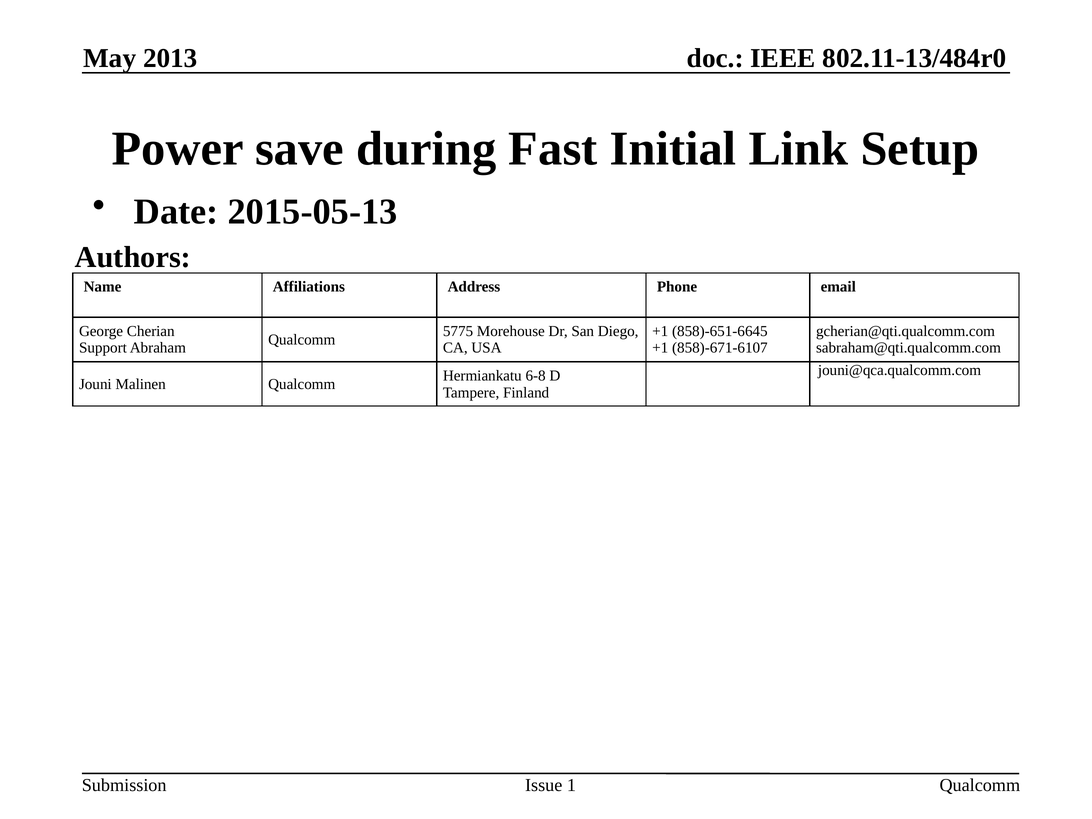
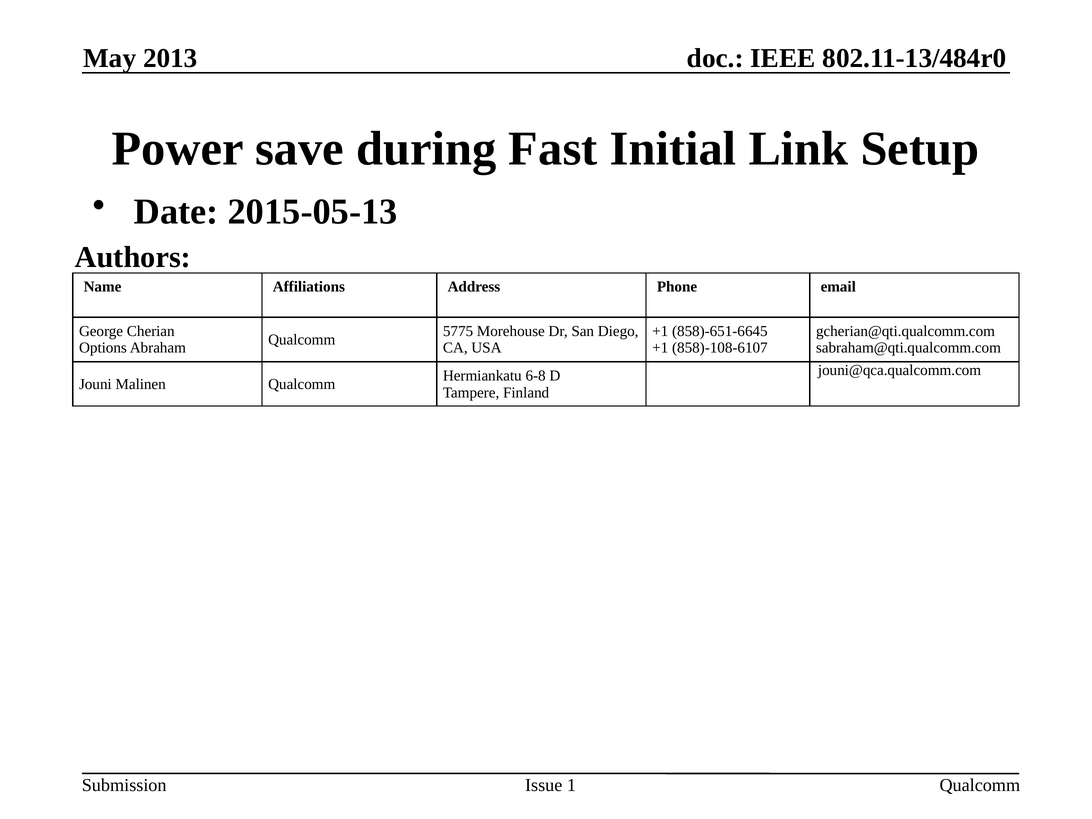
Support: Support -> Options
858)-671-6107: 858)-671-6107 -> 858)-108-6107
